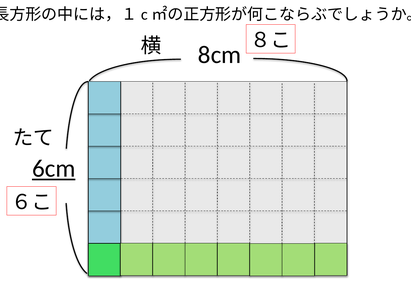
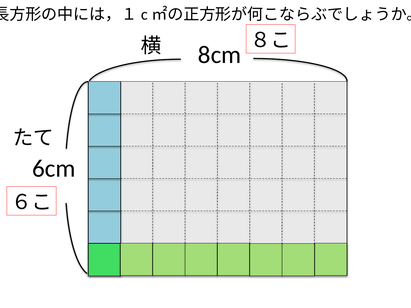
6cm underline: present -> none
